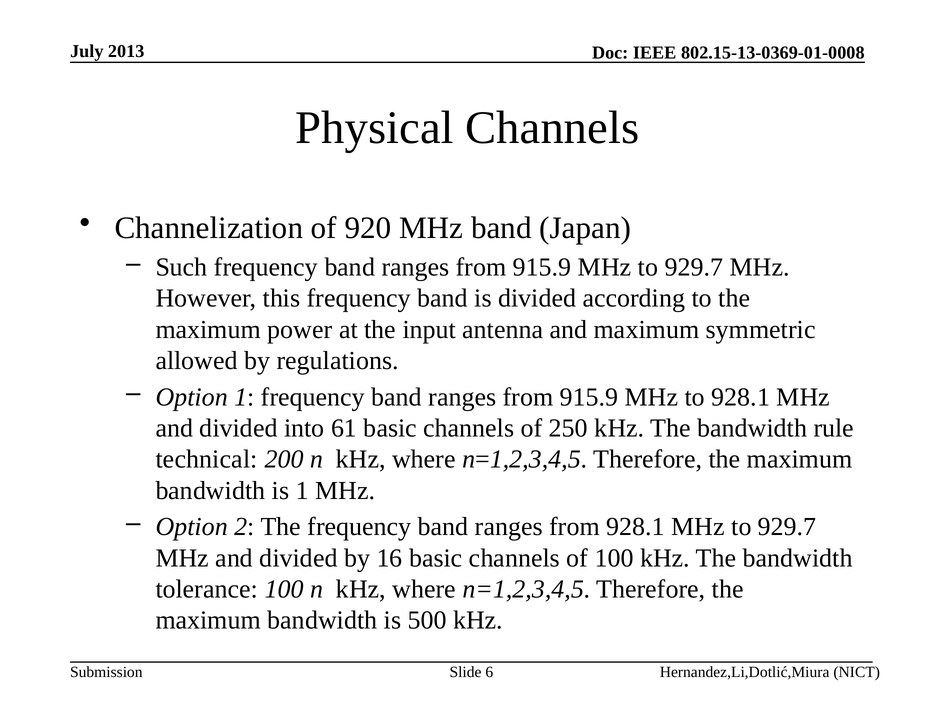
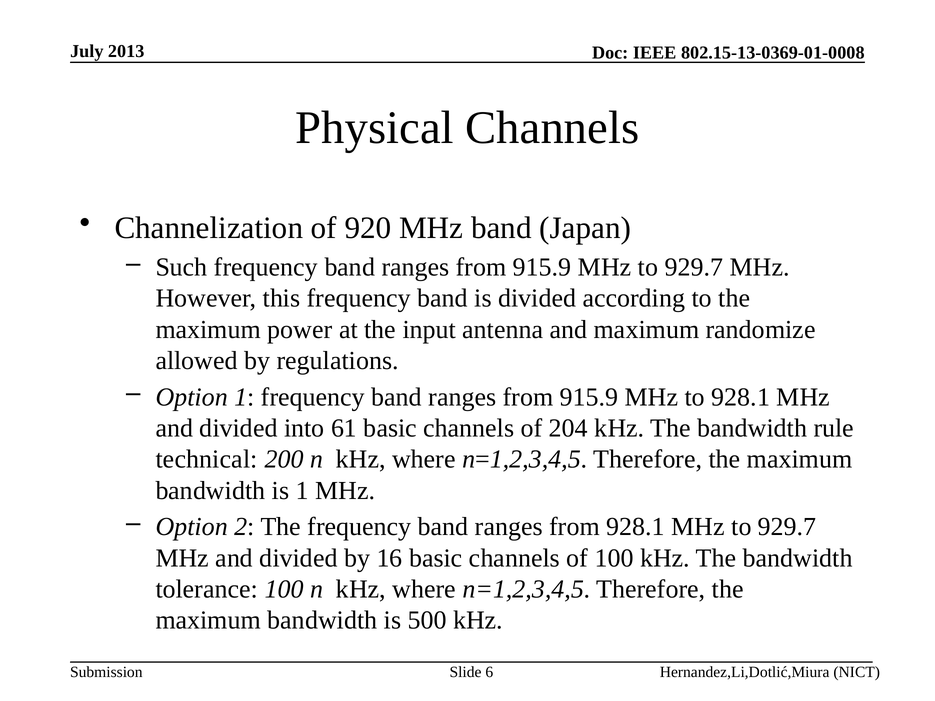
symmetric: symmetric -> randomize
250: 250 -> 204
